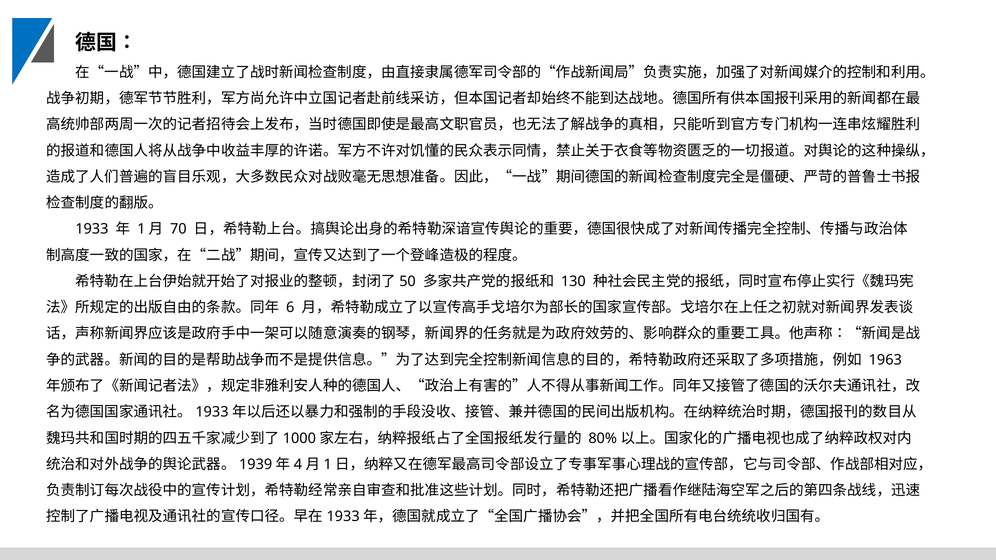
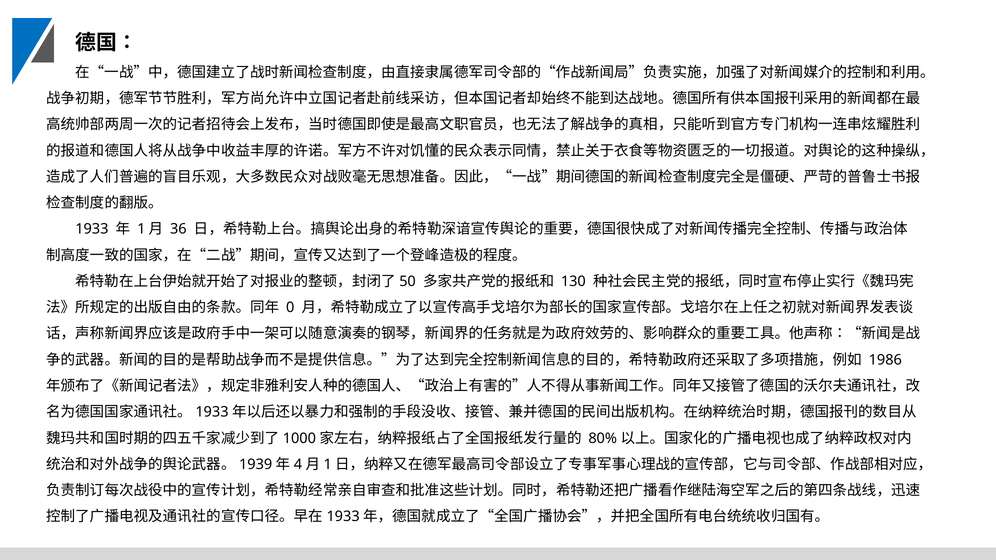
70: 70 -> 36
6: 6 -> 0
1963: 1963 -> 1986
